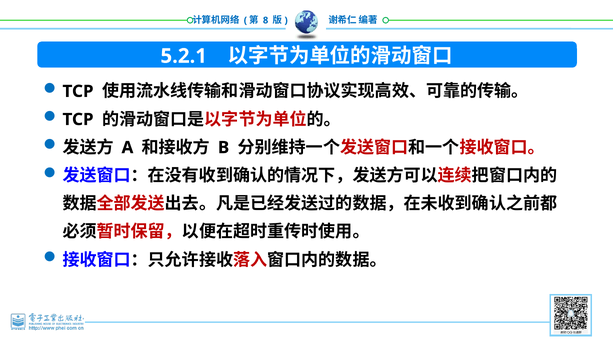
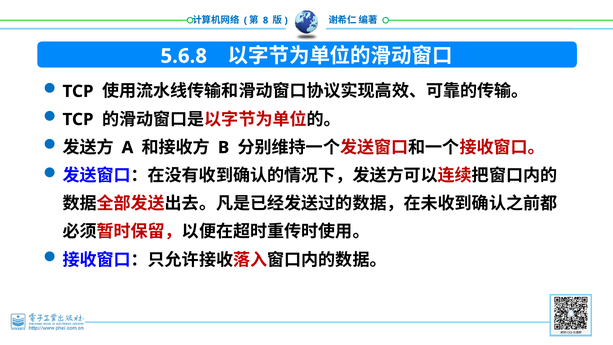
5.2.1: 5.2.1 -> 5.6.8
